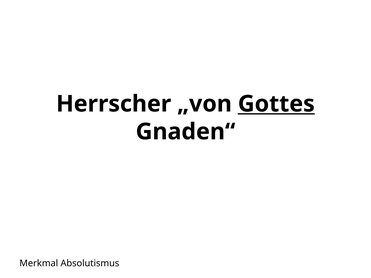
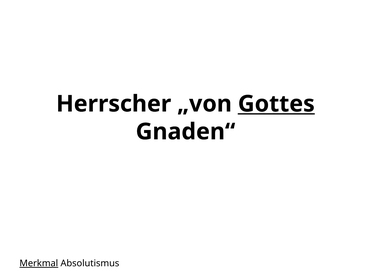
Merkmal underline: none -> present
